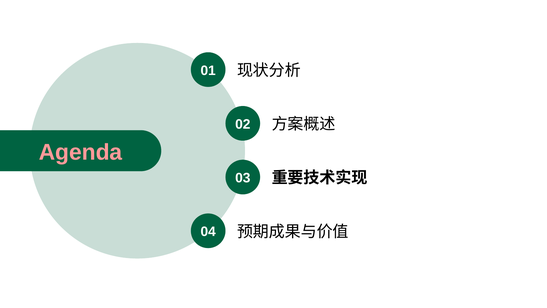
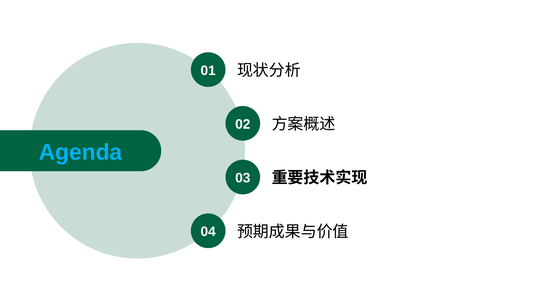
Agenda colour: pink -> light blue
